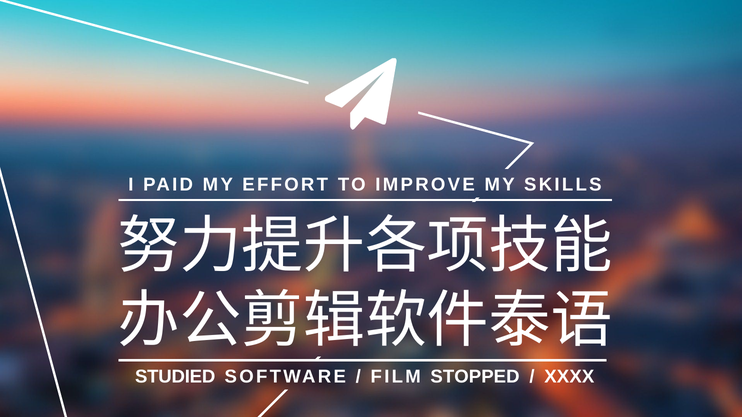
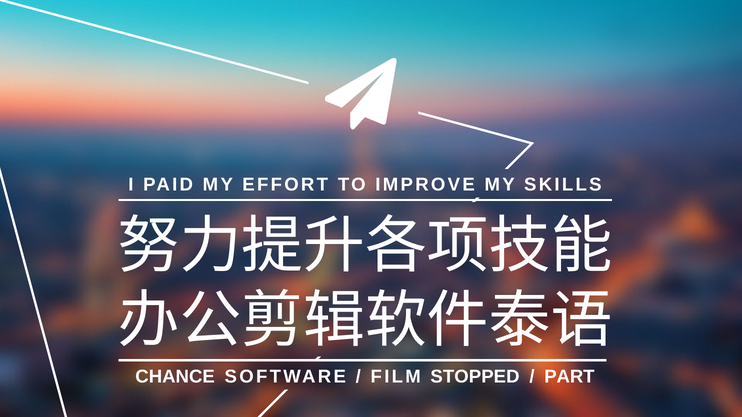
STUDIED: STUDIED -> CHANCE
XXXX: XXXX -> PART
